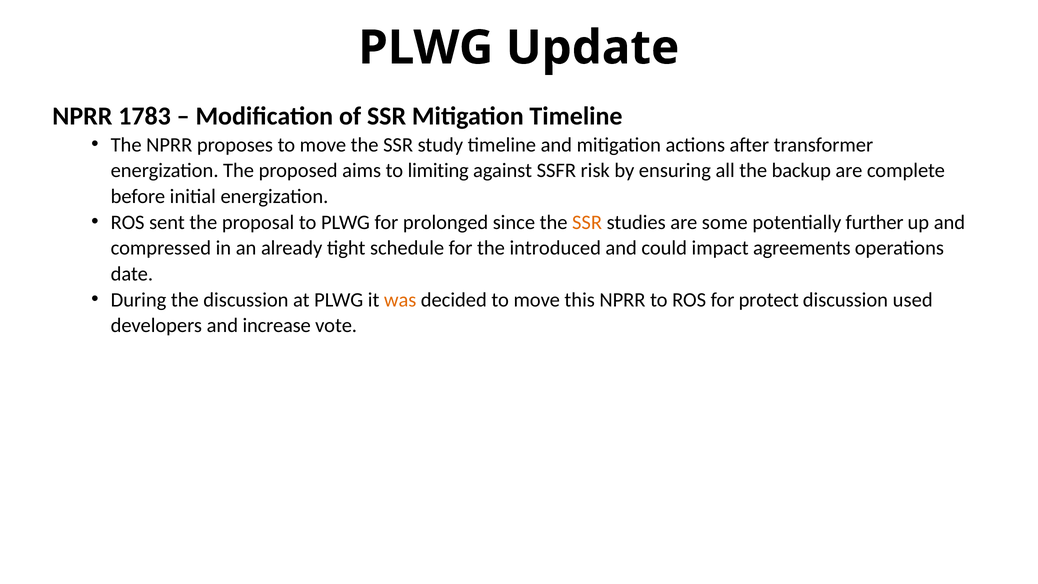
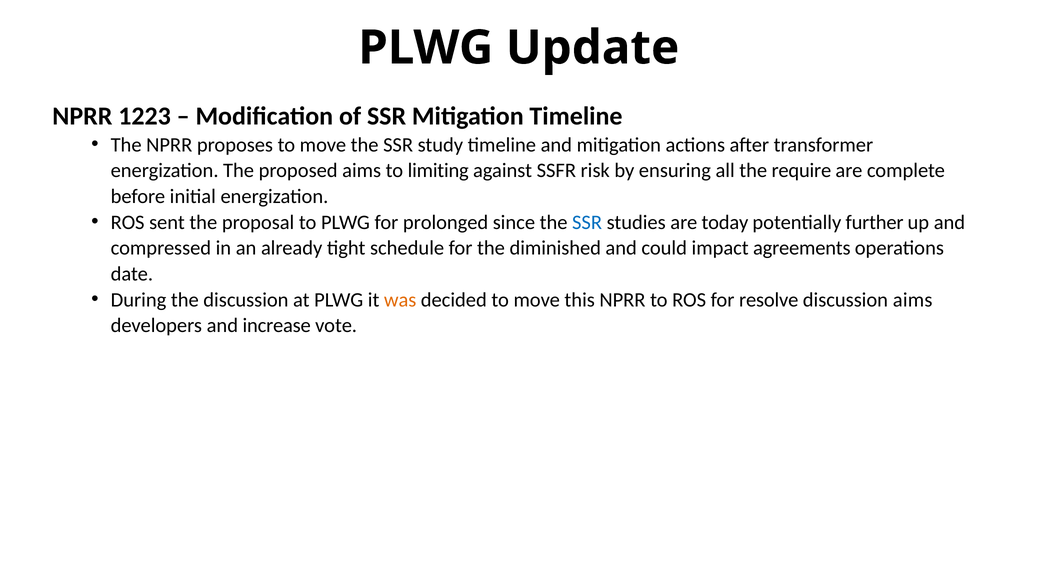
1783: 1783 -> 1223
backup: backup -> require
SSR at (587, 222) colour: orange -> blue
some: some -> today
introduced: introduced -> diminished
protect: protect -> resolve
discussion used: used -> aims
